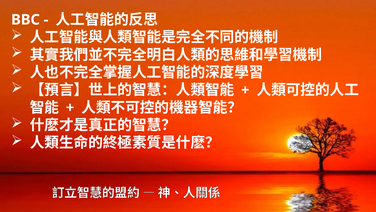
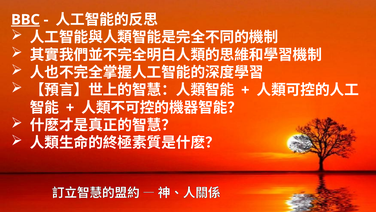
BBC underline: none -> present
